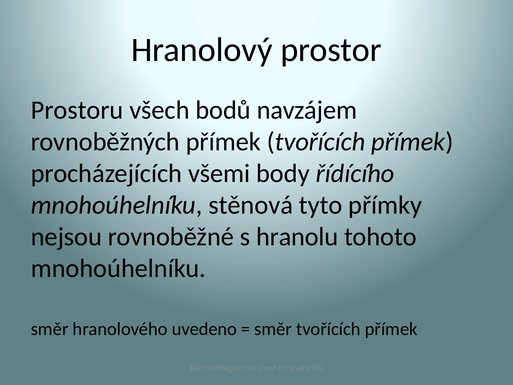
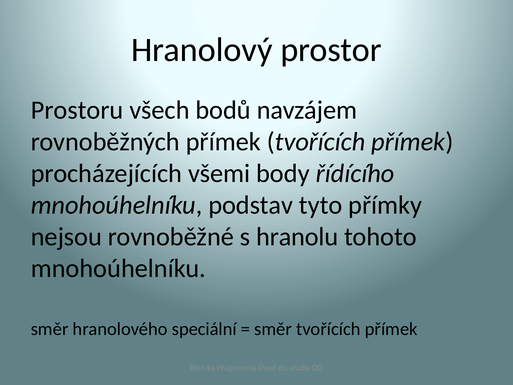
stěnová: stěnová -> podstav
uvedeno: uvedeno -> speciální
